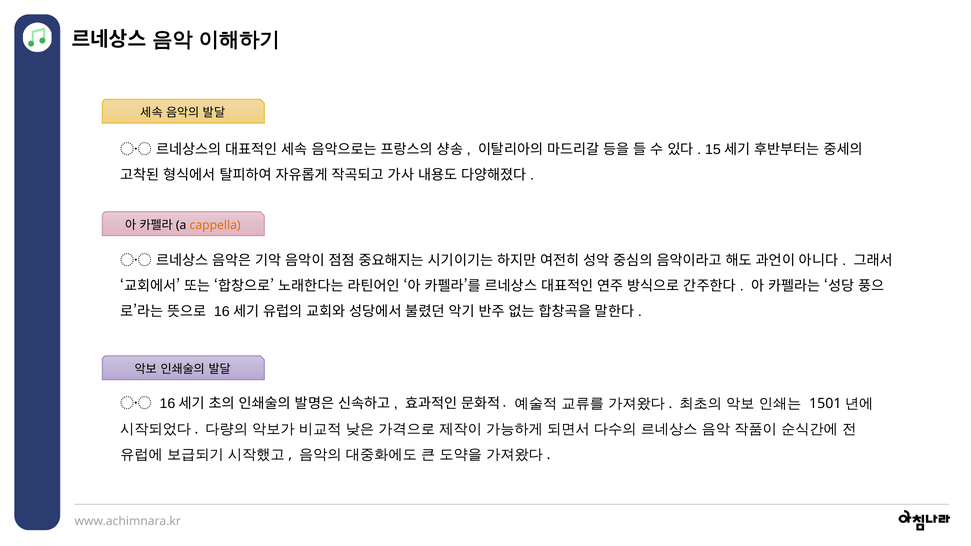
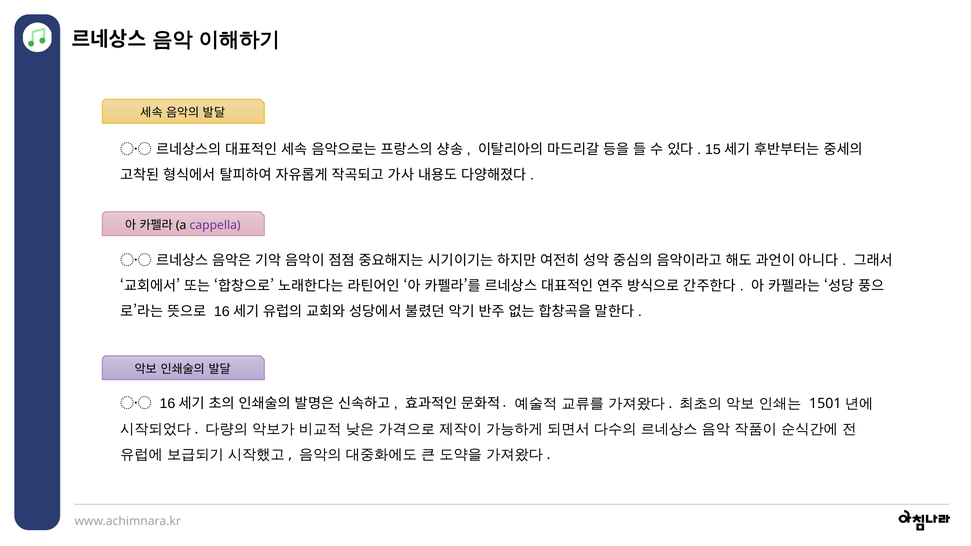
cappella colour: orange -> purple
